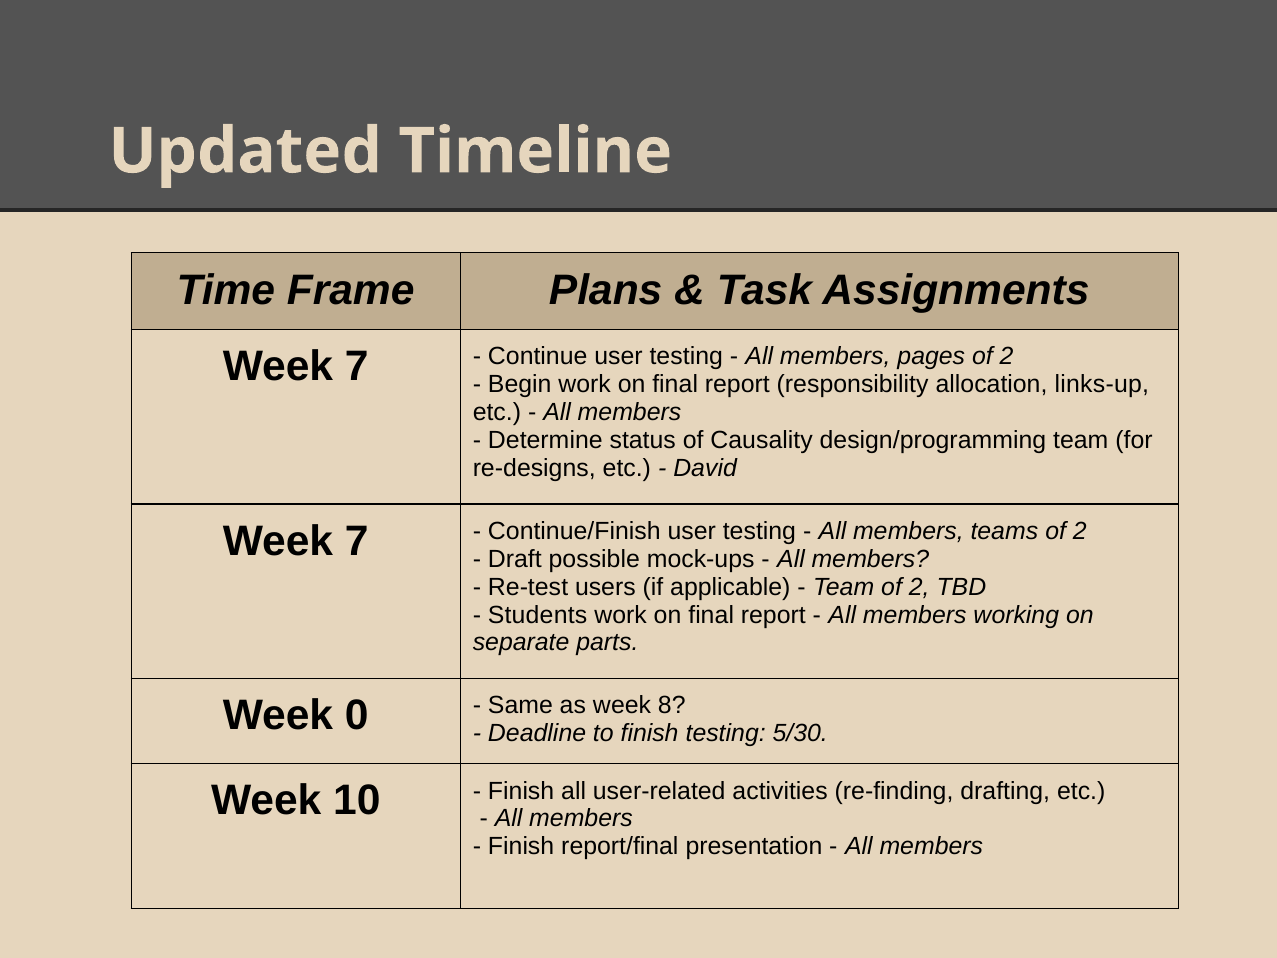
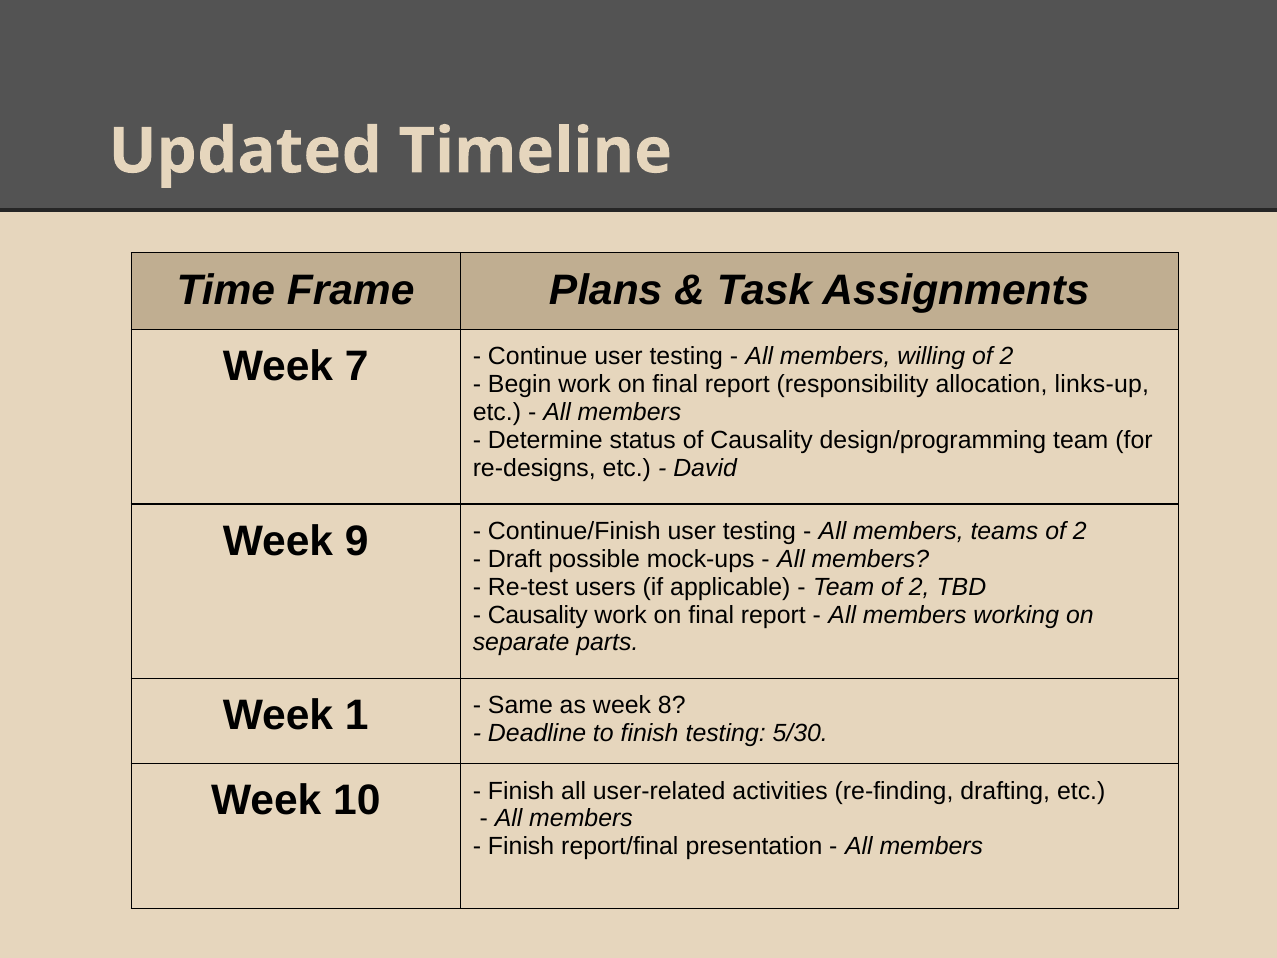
pages: pages -> willing
7 at (357, 541): 7 -> 9
Students at (538, 615): Students -> Causality
0: 0 -> 1
